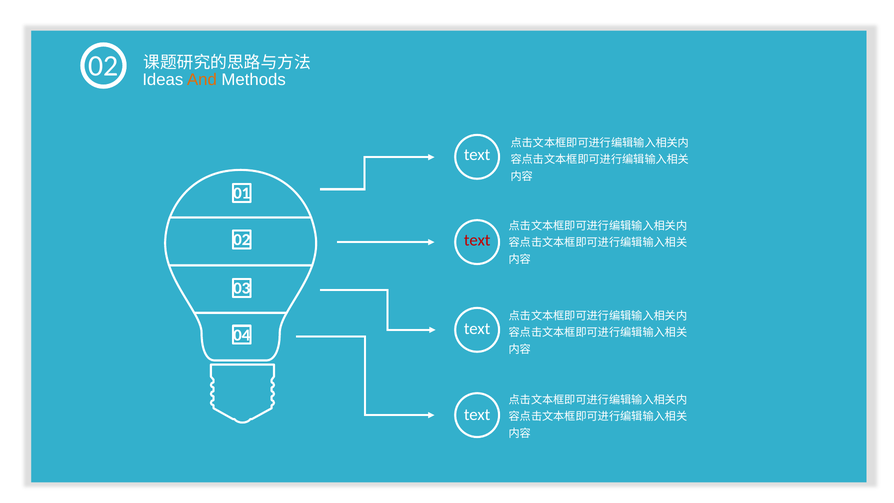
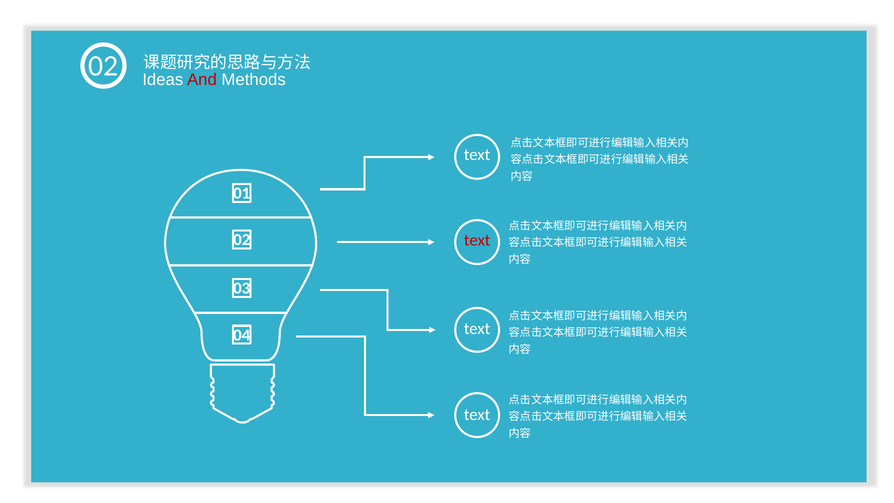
And colour: orange -> red
